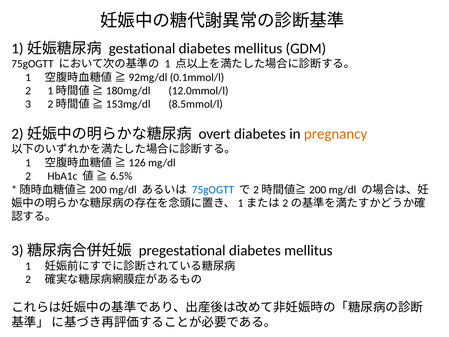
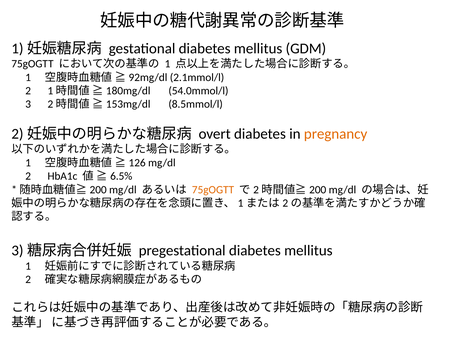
0.1mmol/l: 0.1mmol/l -> 2.1mmol/l
12.0mmol/l: 12.0mmol/l -> 54.0mmol/l
75gOGTT at (213, 190) colour: blue -> orange
